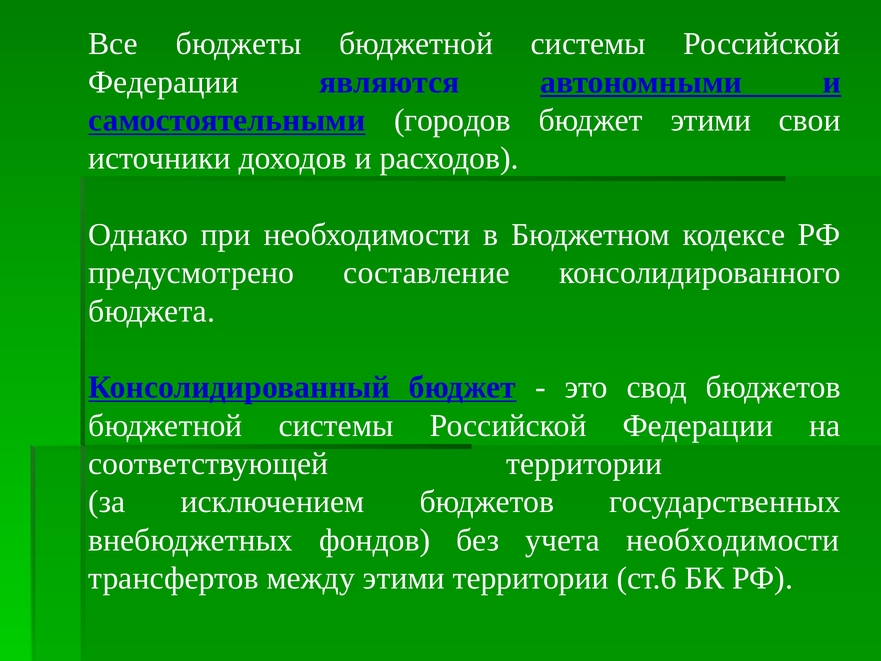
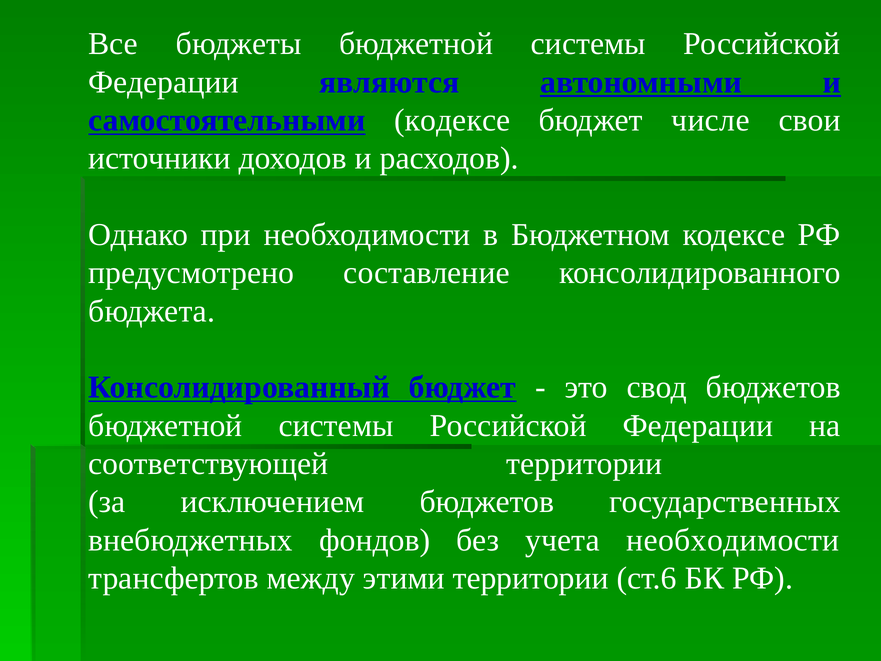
самостоятельными городов: городов -> кодексе
бюджет этими: этими -> числе
